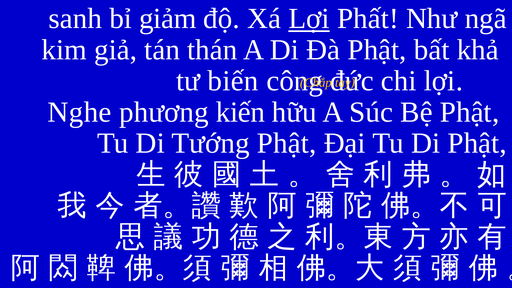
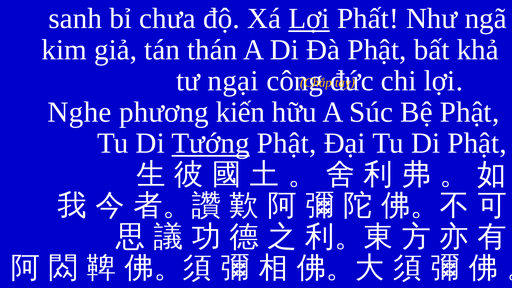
giảm: giảm -> chưa
biến: biến -> ngại
Tướng underline: none -> present
